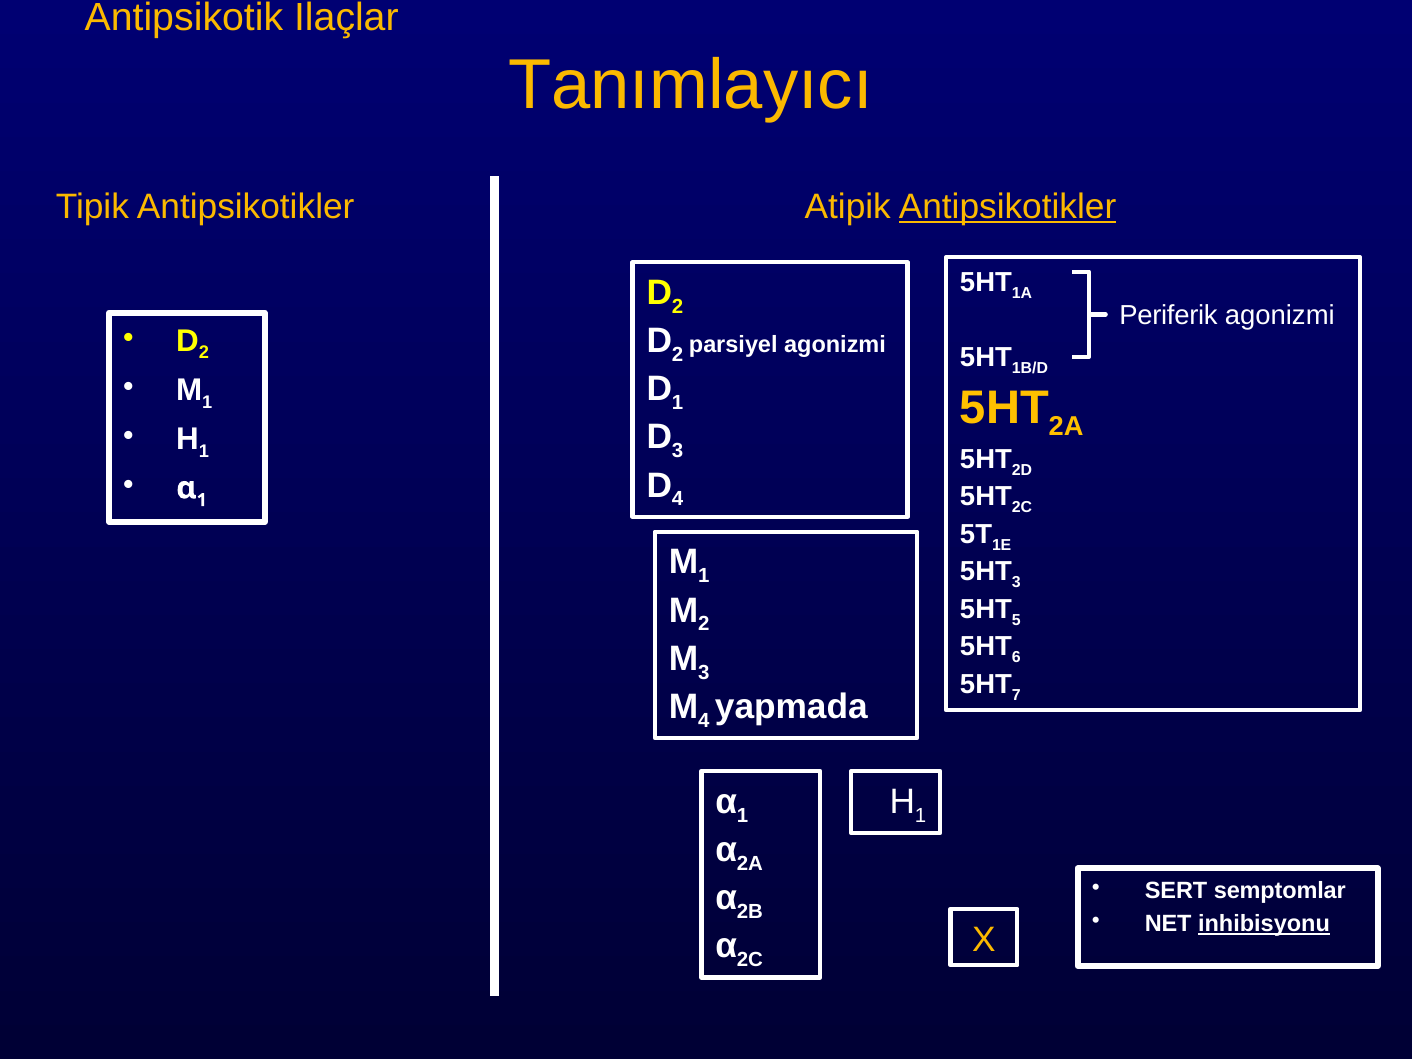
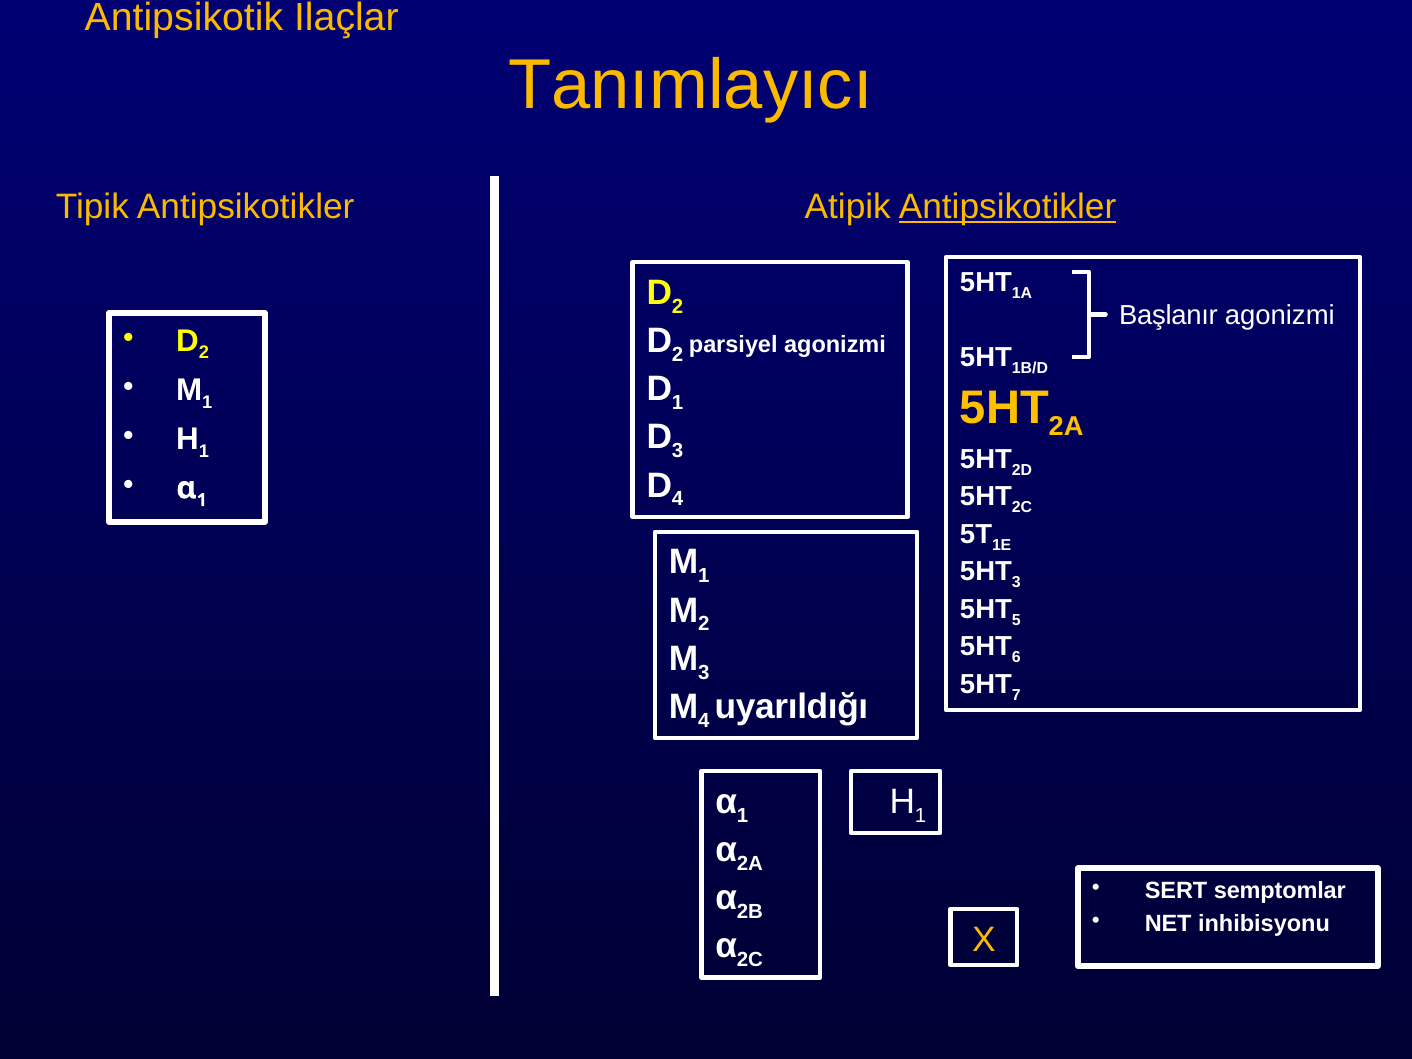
Periferik: Periferik -> Başlanır
yapmada: yapmada -> uyarıldığı
inhibisyonu underline: present -> none
